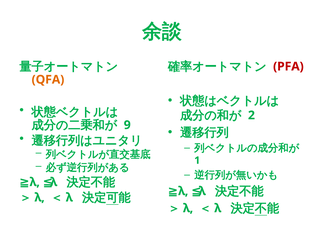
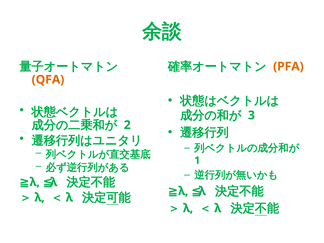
PFA colour: red -> orange
2: 2 -> 3
9: 9 -> 2
